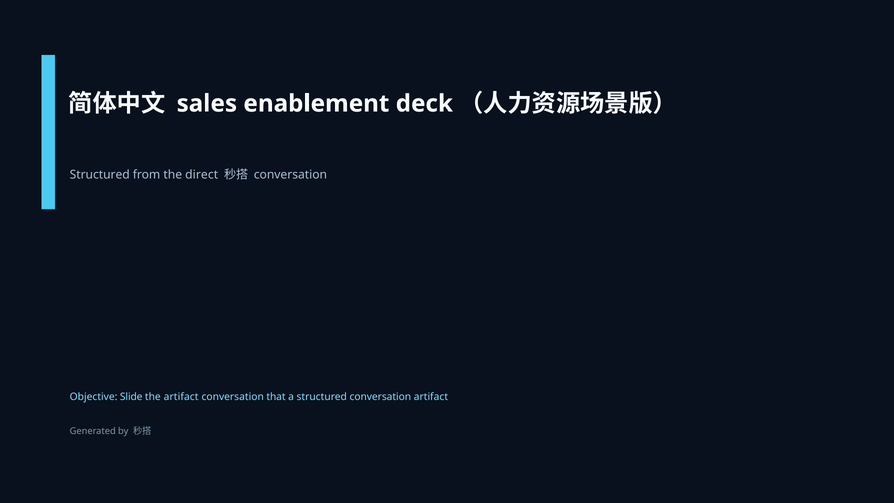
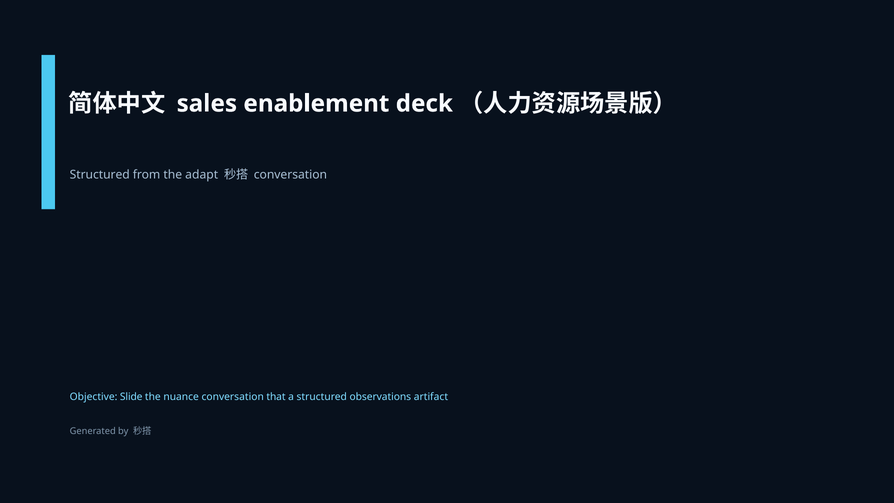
direct: direct -> adapt
the artifact: artifact -> nuance
structured conversation: conversation -> observations
